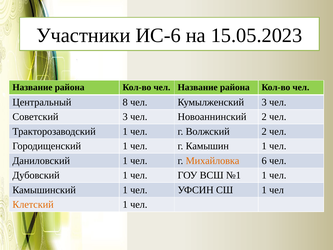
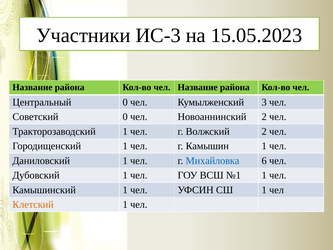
ИС-6: ИС-6 -> ИС-3
Центральный 8: 8 -> 0
Советский 3: 3 -> 0
Михайловка colour: orange -> blue
